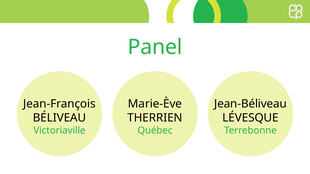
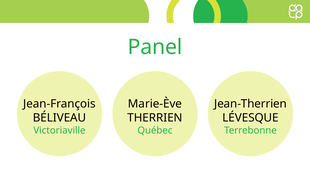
Jean-Béliveau: Jean-Béliveau -> Jean-Therrien
